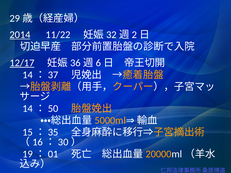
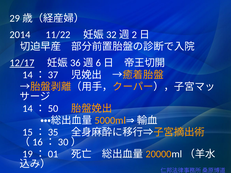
2014 underline: present -> none
